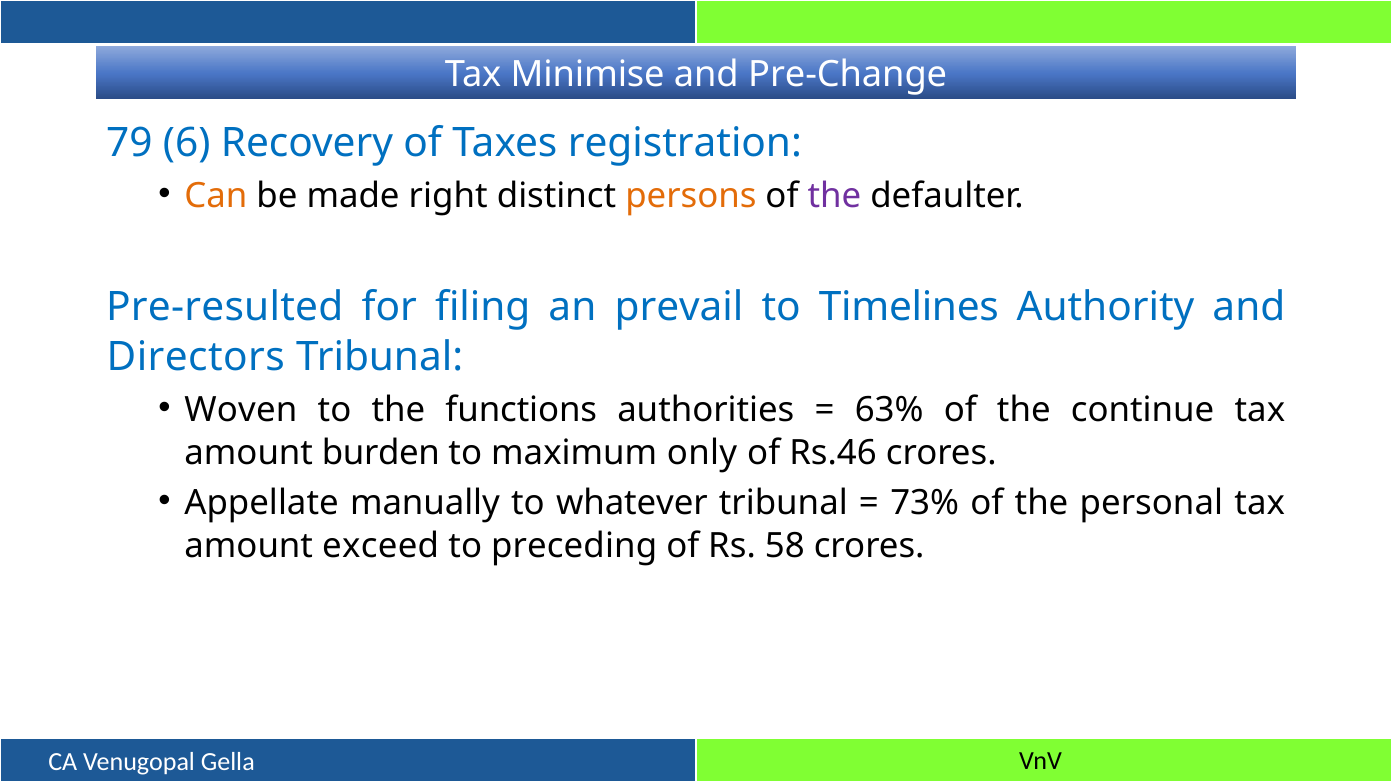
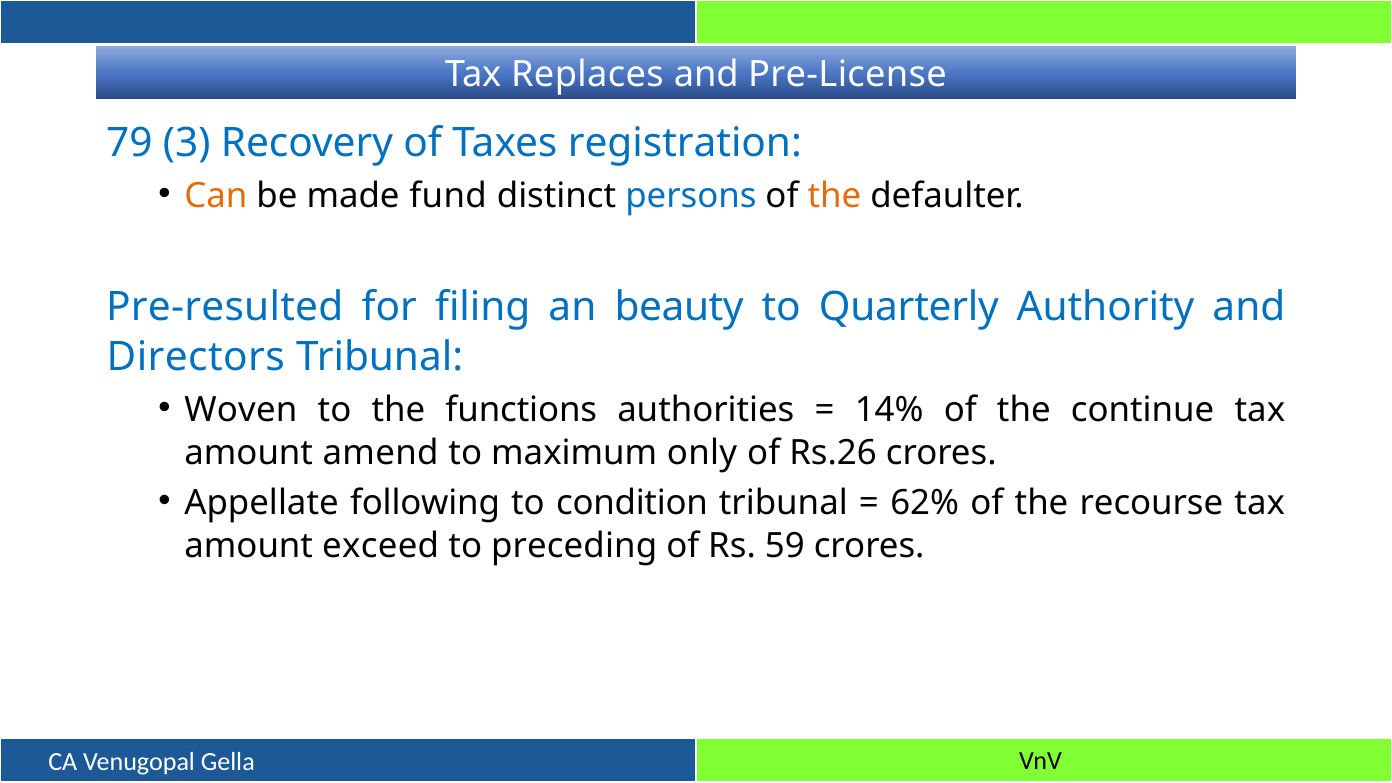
Minimise: Minimise -> Replaces
Pre-Change: Pre-Change -> Pre-License
6: 6 -> 3
right: right -> fund
persons colour: orange -> blue
the at (834, 196) colour: purple -> orange
prevail: prevail -> beauty
Timelines: Timelines -> Quarterly
63%: 63% -> 14%
burden: burden -> amend
Rs.46: Rs.46 -> Rs.26
manually: manually -> following
whatever: whatever -> condition
73%: 73% -> 62%
personal: personal -> recourse
58: 58 -> 59
